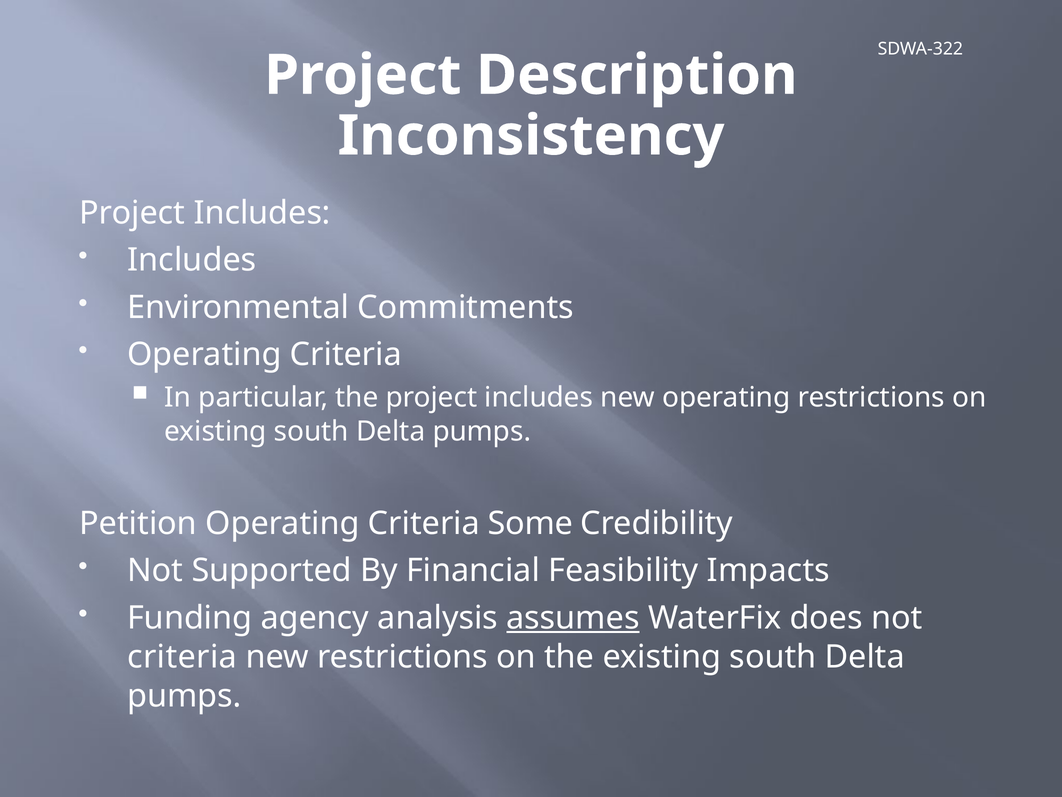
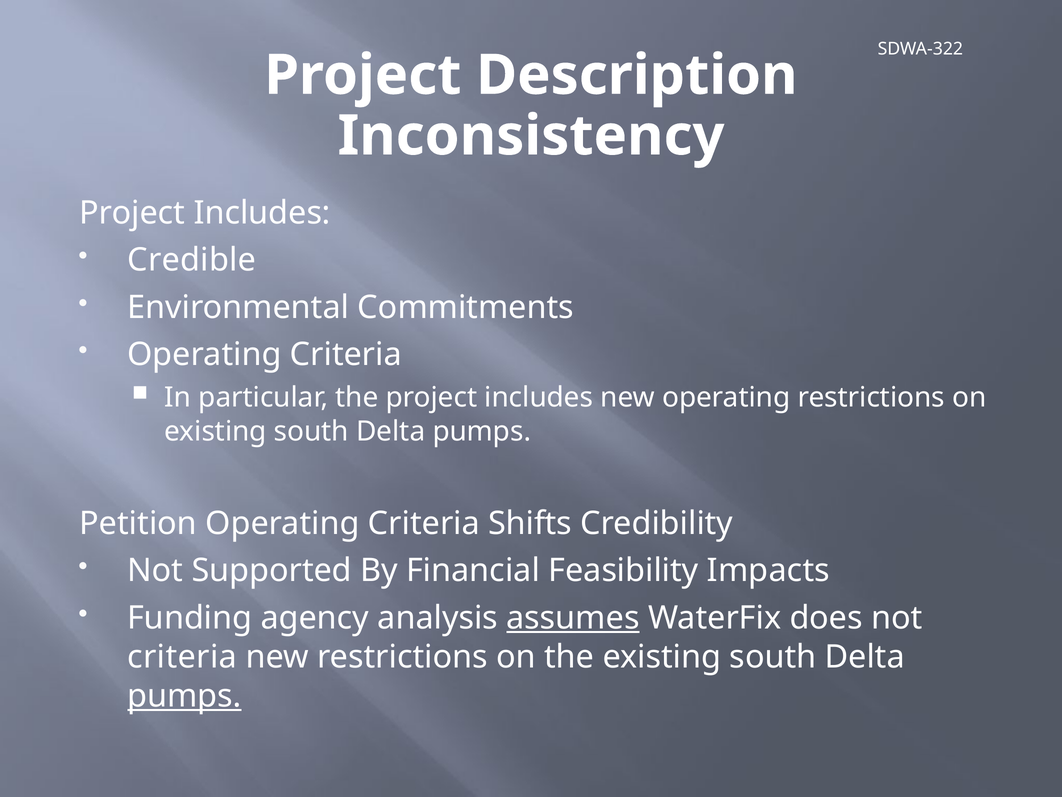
Includes at (192, 260): Includes -> Credible
Some: Some -> Shifts
pumps at (184, 695) underline: none -> present
